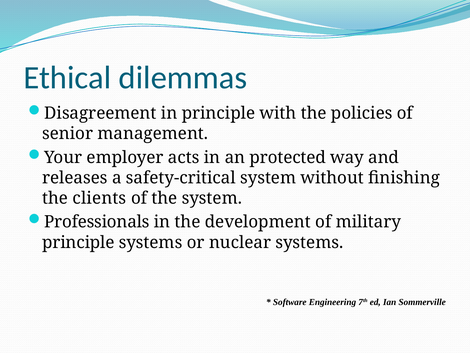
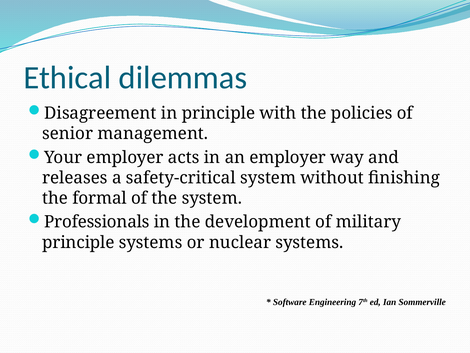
an protected: protected -> employer
clients: clients -> formal
